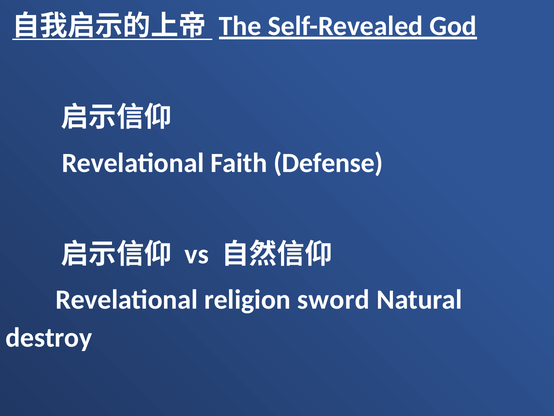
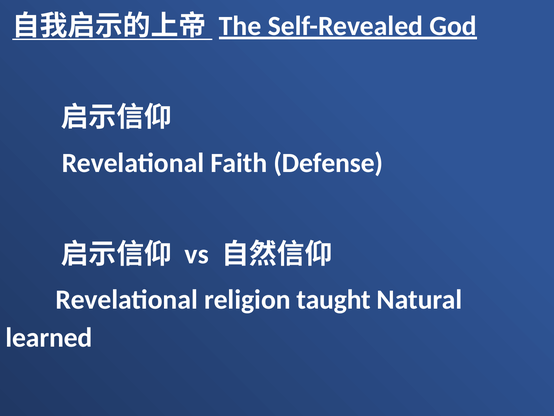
sword: sword -> taught
destroy: destroy -> learned
